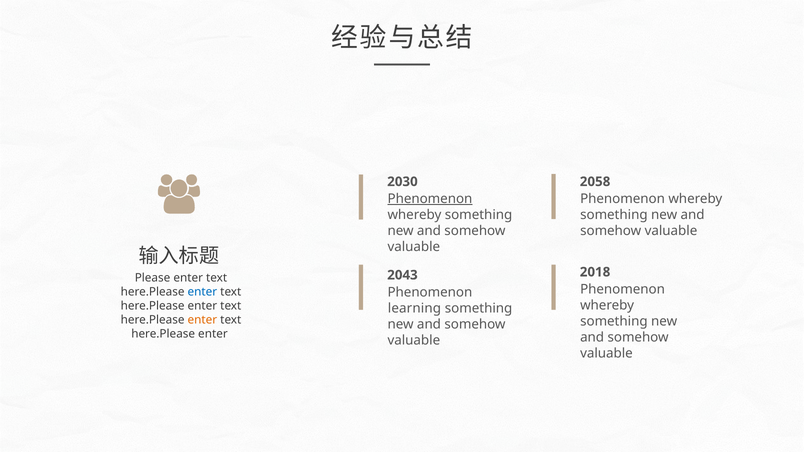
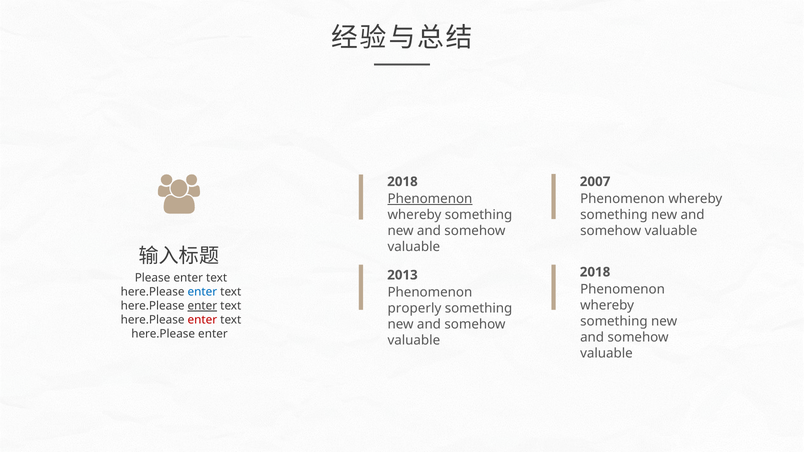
2030 at (402, 182): 2030 -> 2018
2058: 2058 -> 2007
2043: 2043 -> 2013
enter at (202, 306) underline: none -> present
learning: learning -> properly
enter at (202, 320) colour: orange -> red
